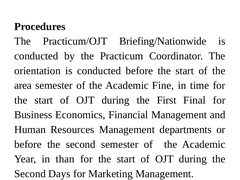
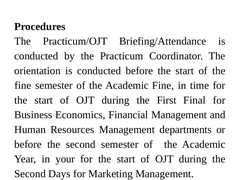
Briefing/Nationwide: Briefing/Nationwide -> Briefing/Attendance
area at (23, 85): area -> fine
than: than -> your
